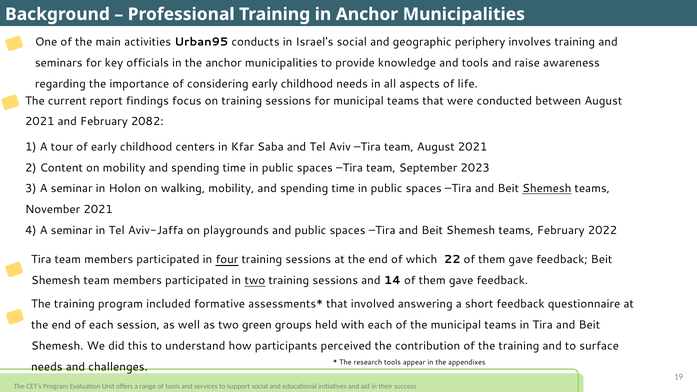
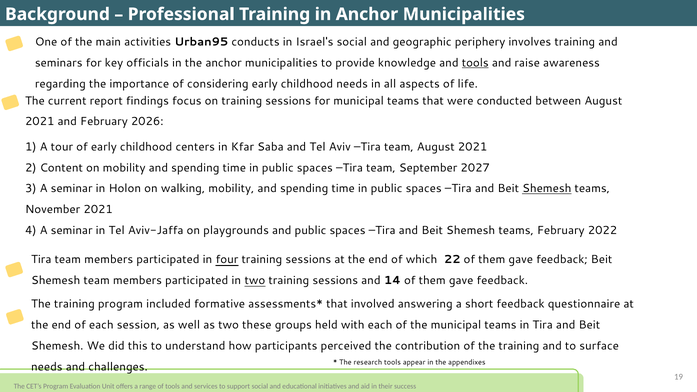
tools at (475, 63) underline: none -> present
2082: 2082 -> 2026
2023: 2023 -> 2027
green: green -> these
